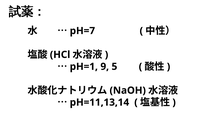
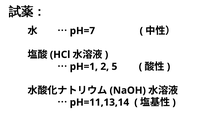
9: 9 -> 2
